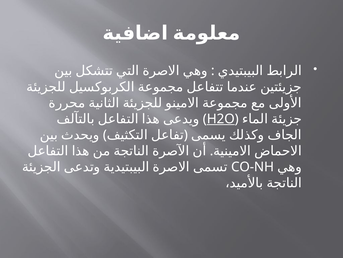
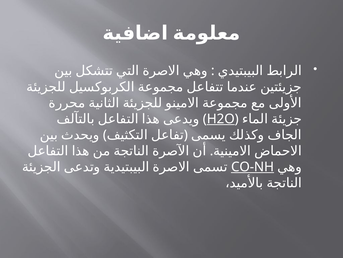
CO-NH underline: none -> present
